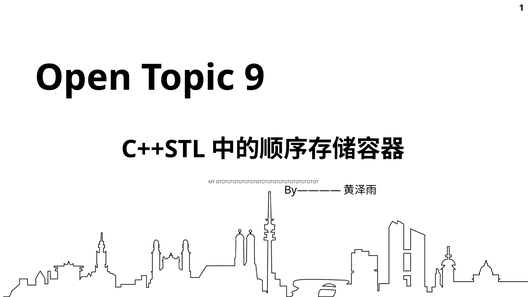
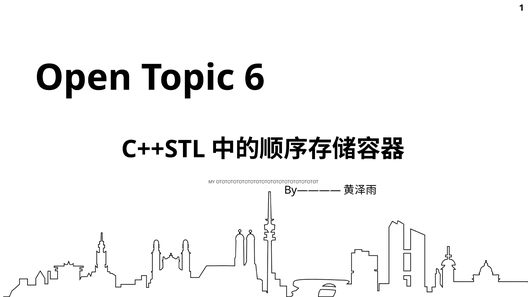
9: 9 -> 6
